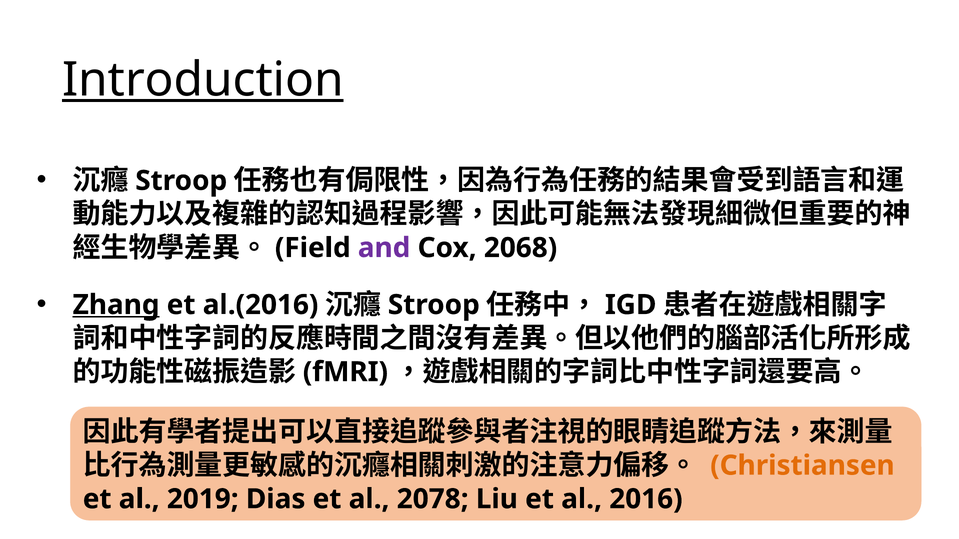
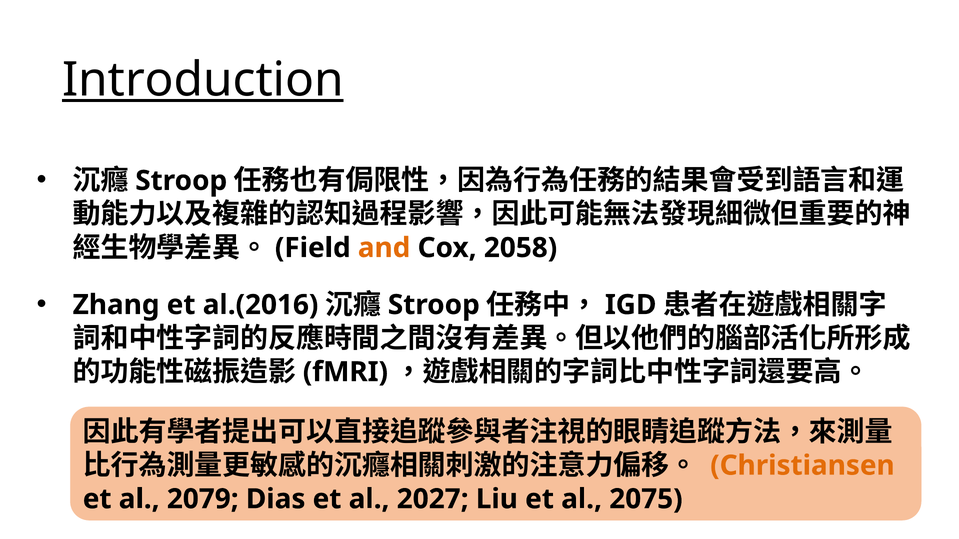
and colour: purple -> orange
2068: 2068 -> 2058
Zhang underline: present -> none
2019: 2019 -> 2079
2078: 2078 -> 2027
2016: 2016 -> 2075
